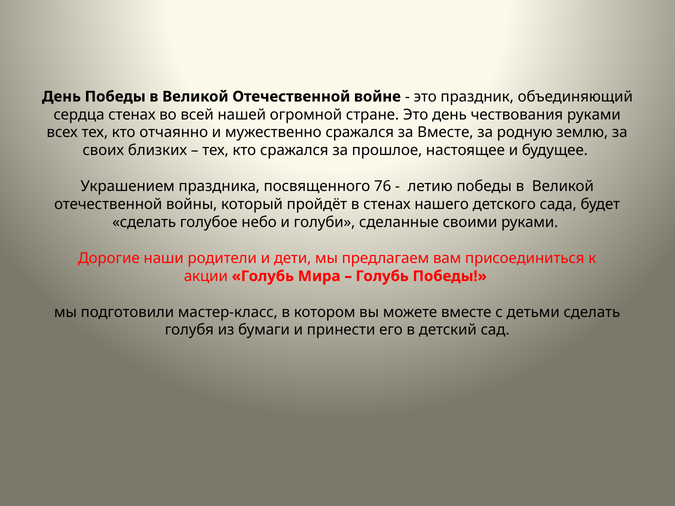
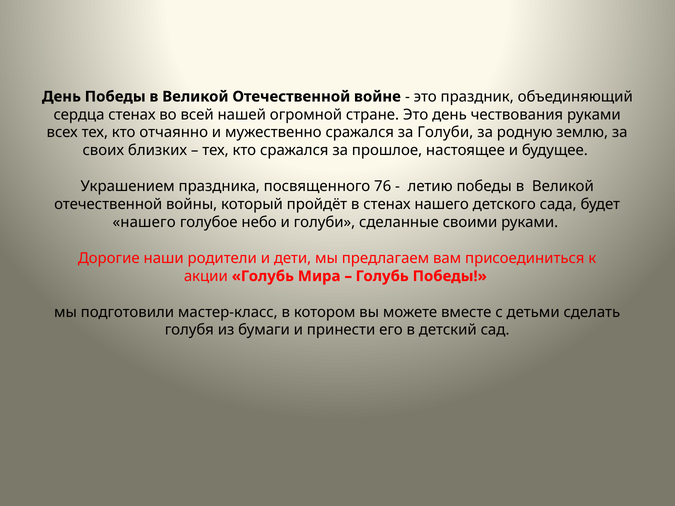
за Вместе: Вместе -> Голуби
сделать at (144, 222): сделать -> нашего
